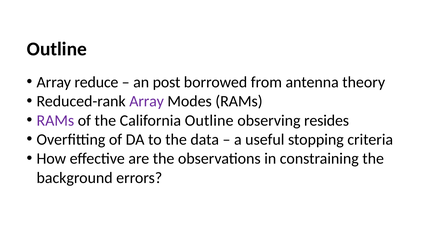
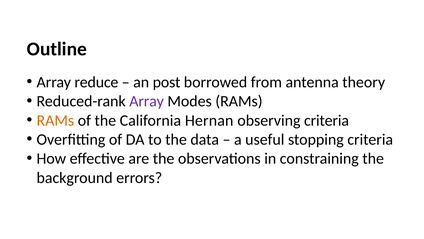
RAMs at (55, 120) colour: purple -> orange
California Outline: Outline -> Hernan
observing resides: resides -> criteria
